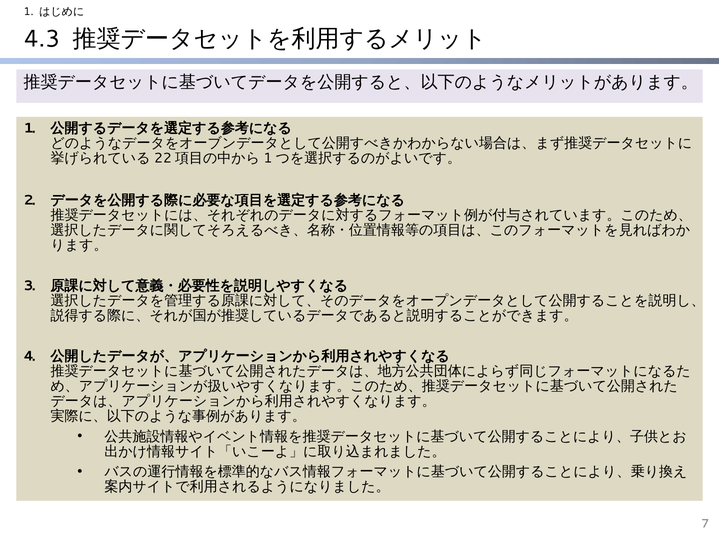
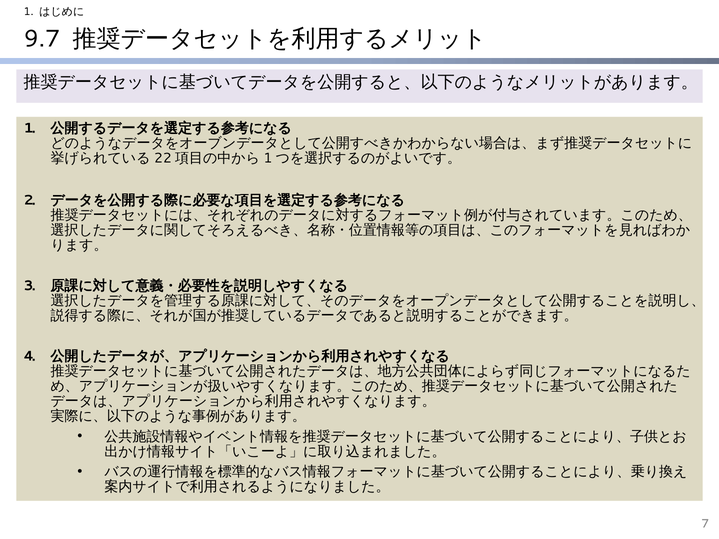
4.3: 4.3 -> 9.7
